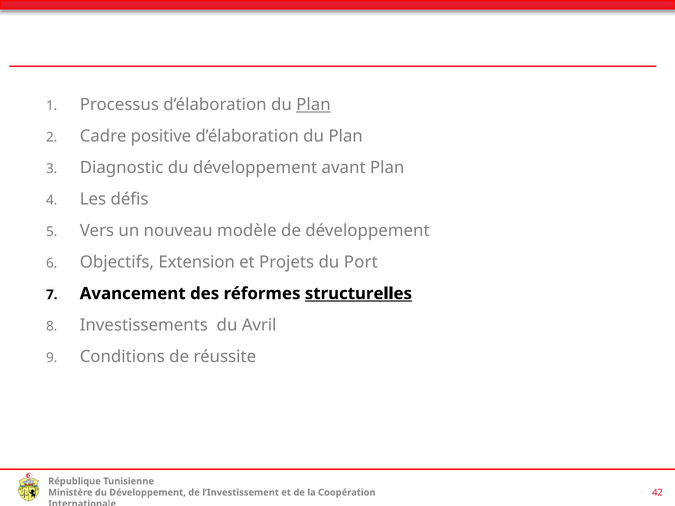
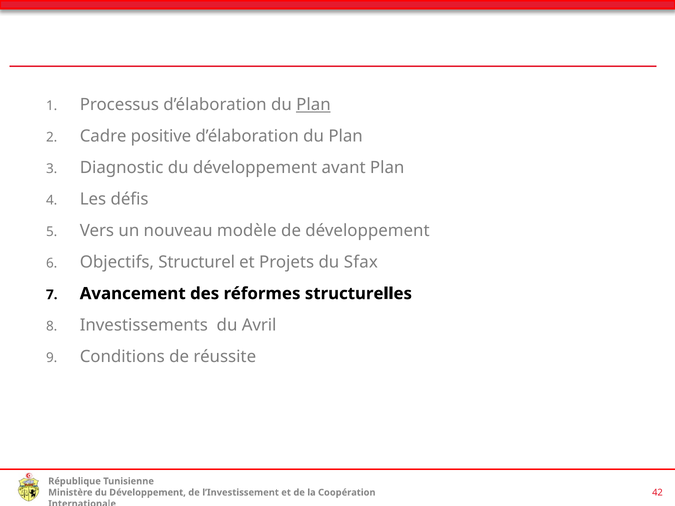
Extension: Extension -> Structurel
Port: Port -> Sfax
structurelles underline: present -> none
